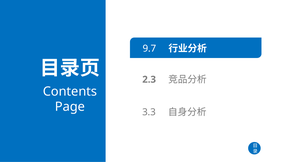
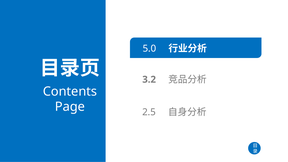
9.7: 9.7 -> 5.0
2.3: 2.3 -> 3.2
3.3: 3.3 -> 2.5
